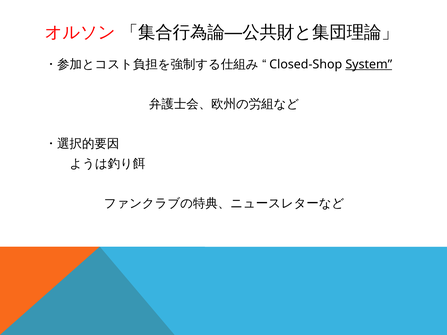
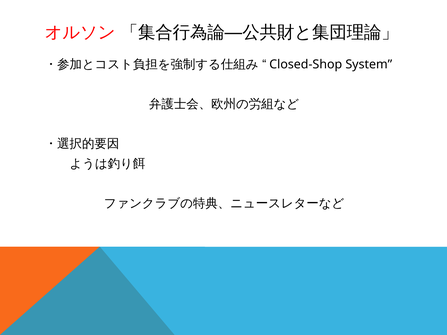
System underline: present -> none
